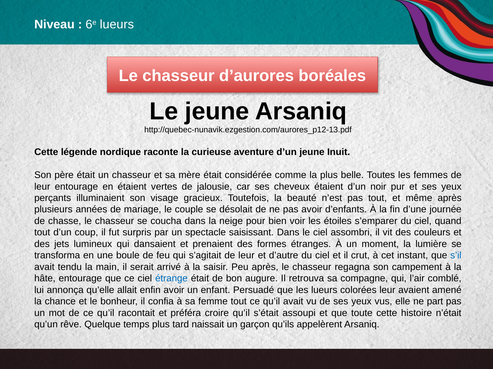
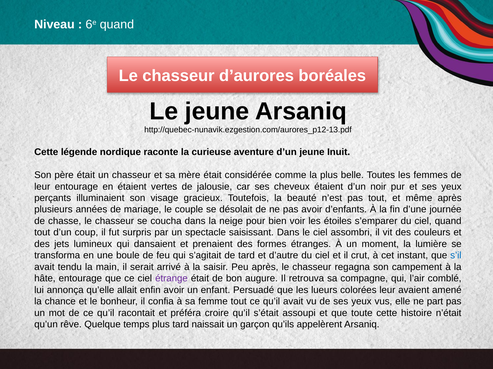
6e lueurs: lueurs -> quand
s’agitait de leur: leur -> tard
étrange colour: blue -> purple
